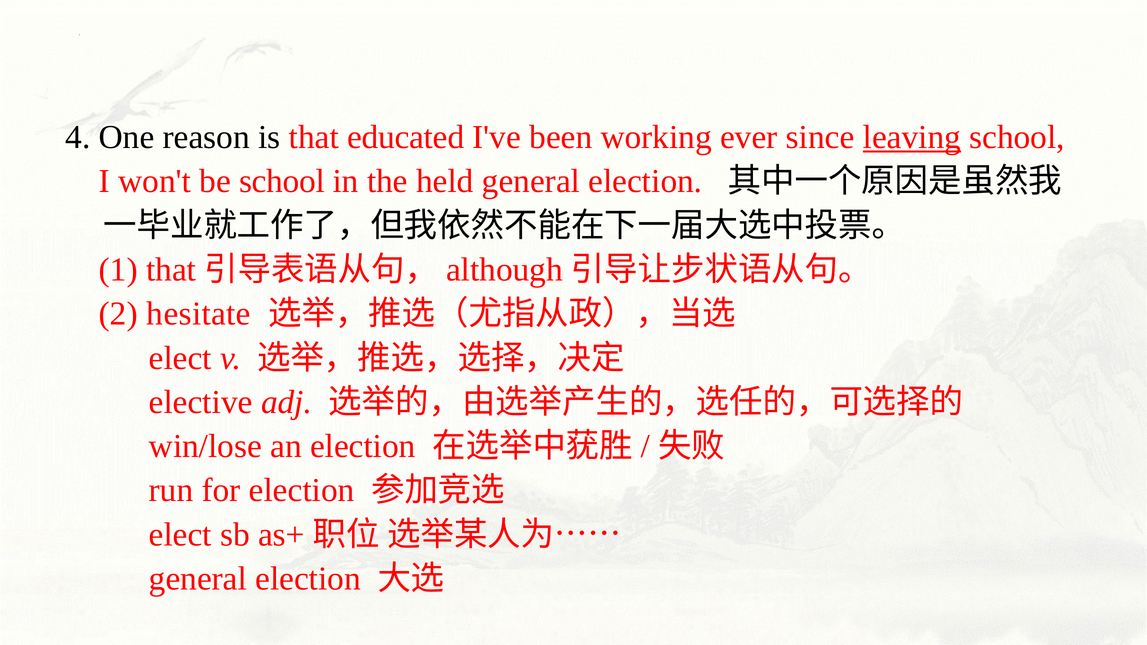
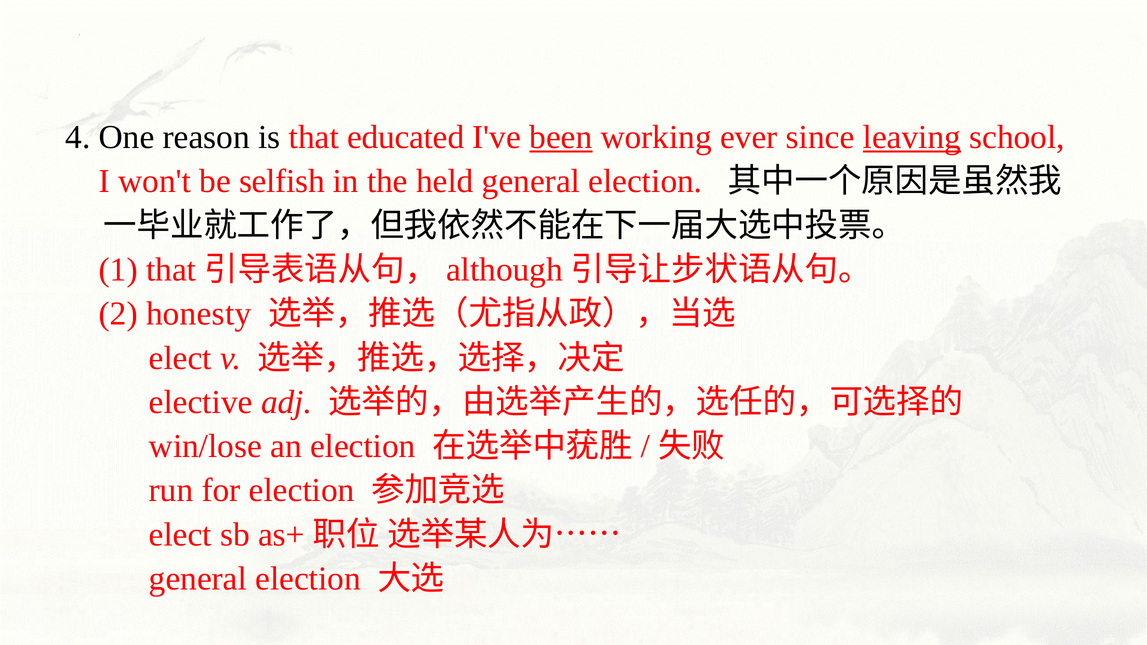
been underline: none -> present
be school: school -> selfish
hesitate: hesitate -> honesty
